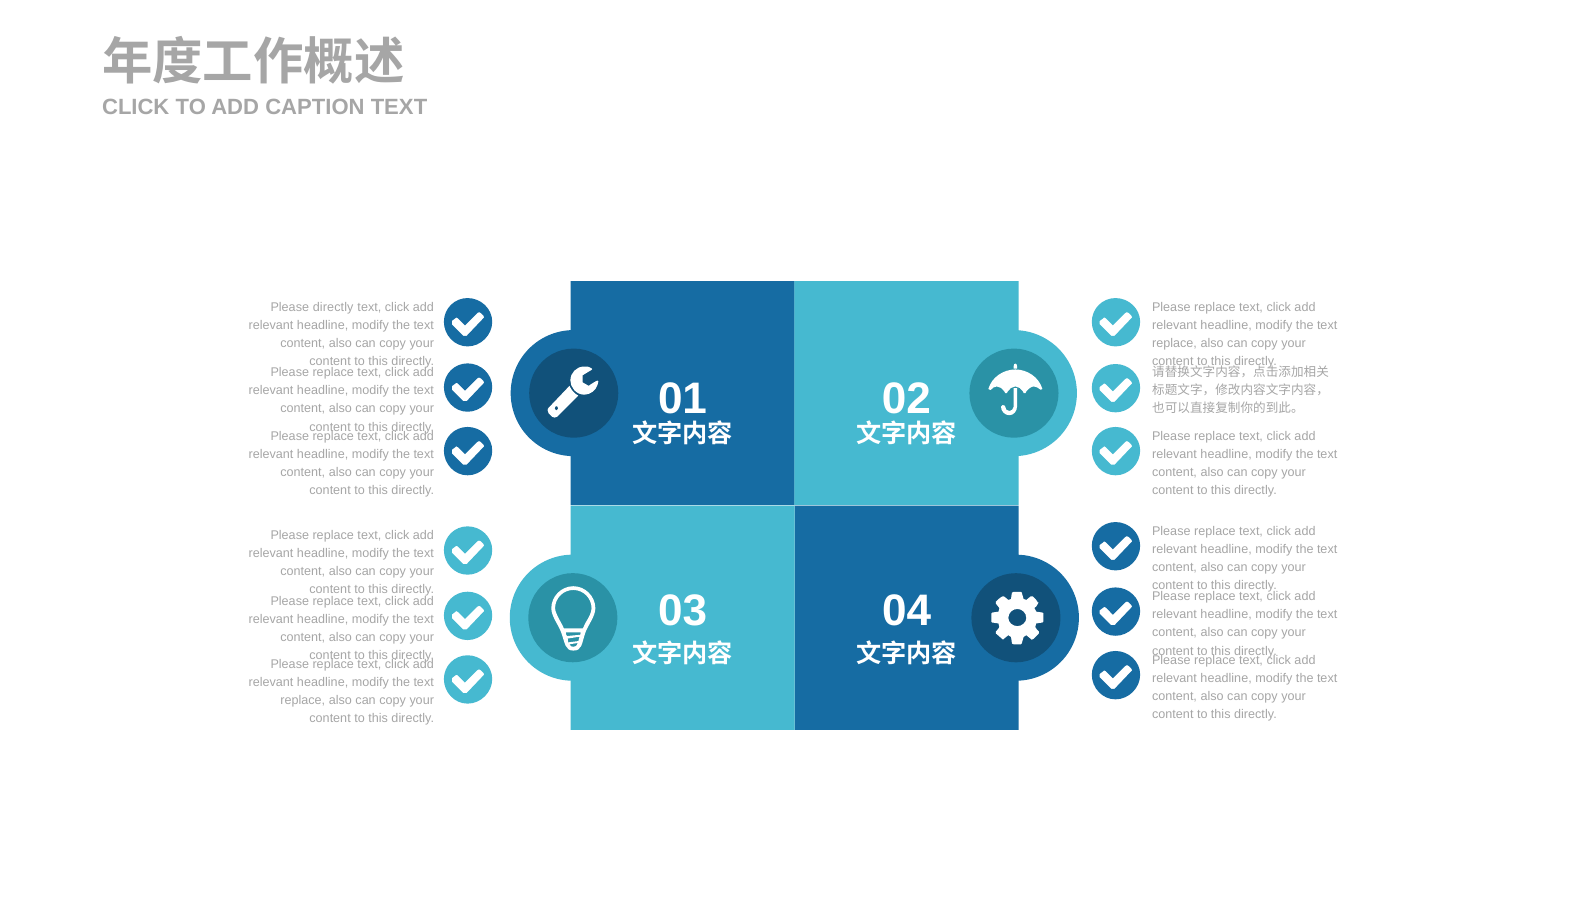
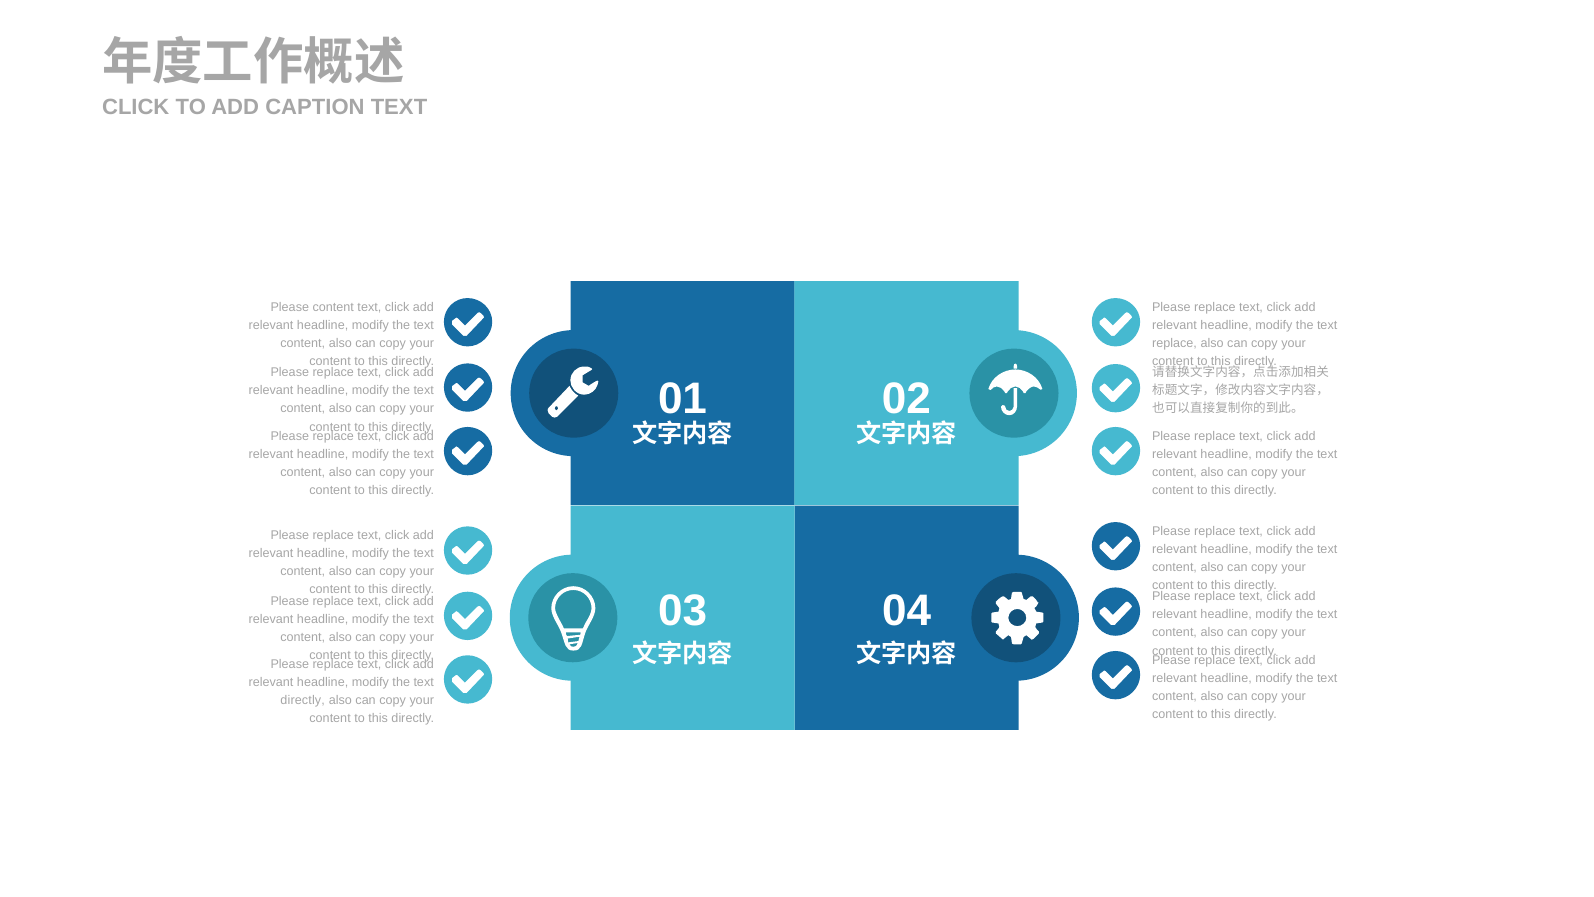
Please directly: directly -> content
replace at (303, 700): replace -> directly
